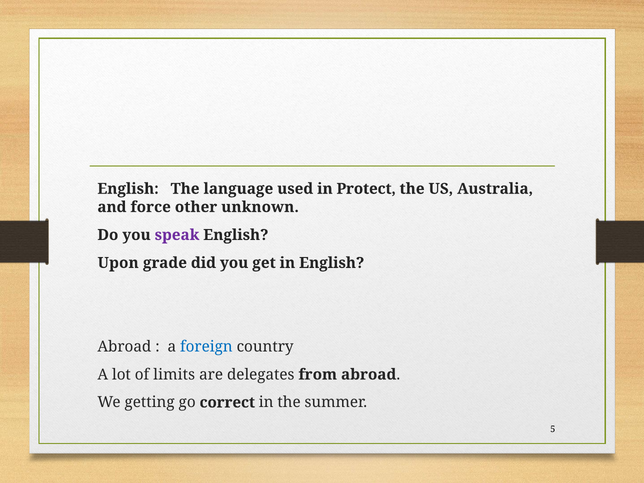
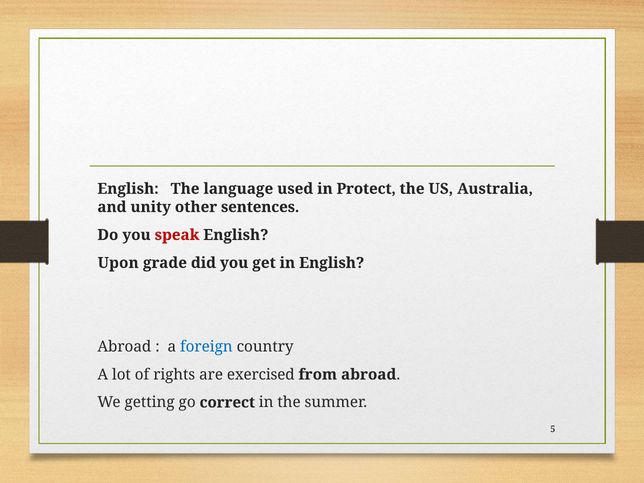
force: force -> unity
unknown: unknown -> sentences
speak colour: purple -> red
limits: limits -> rights
delegates: delegates -> exercised
